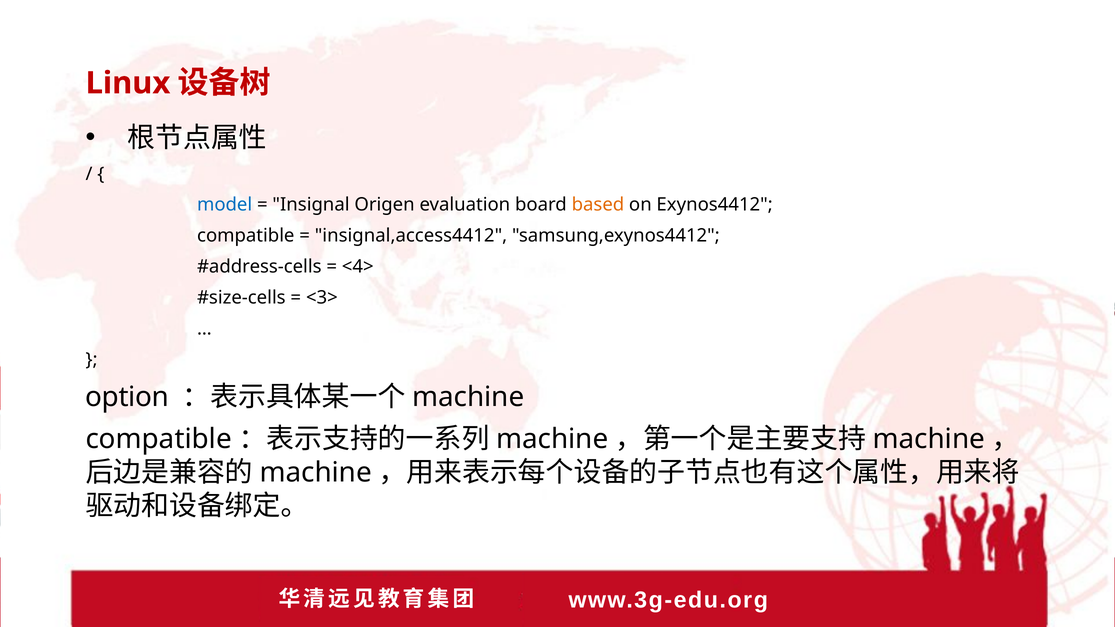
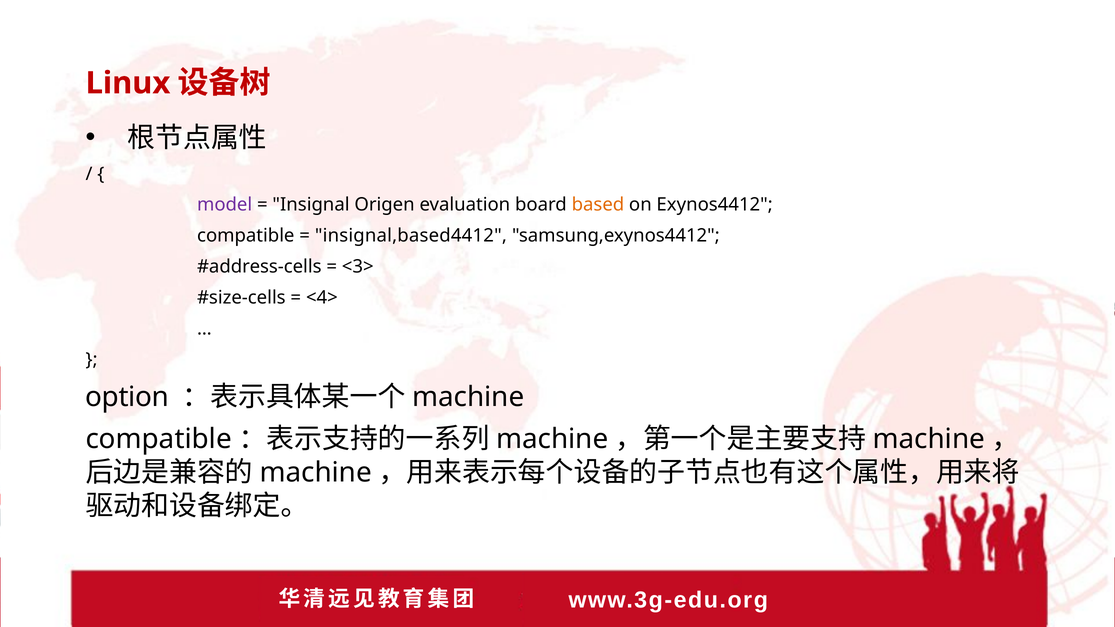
model colour: blue -> purple
insignal,access4412: insignal,access4412 -> insignal,based4412
<4>: <4> -> <3>
<3>: <3> -> <4>
